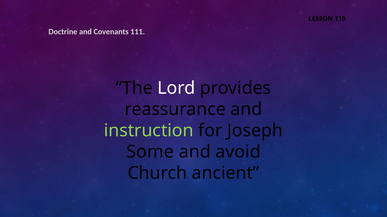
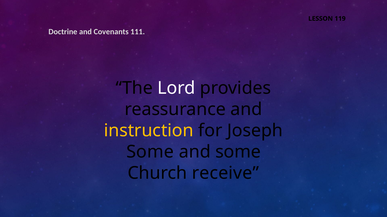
instruction colour: light green -> yellow
and avoid: avoid -> some
ancient: ancient -> receive
